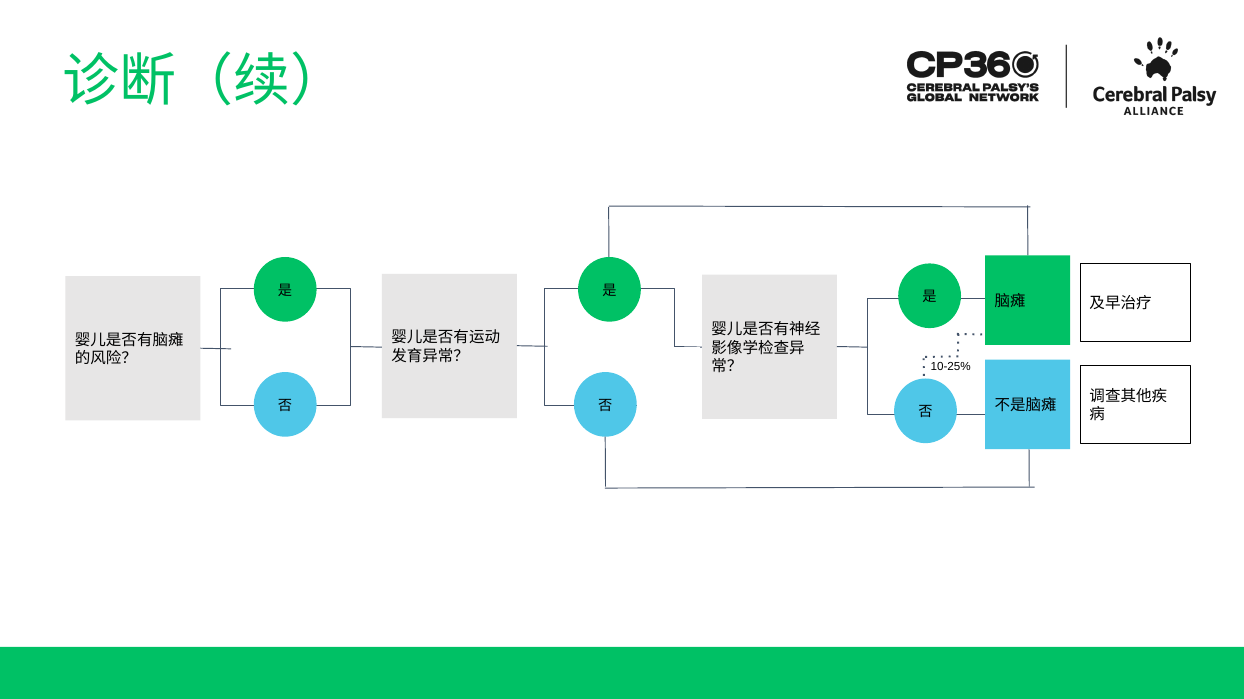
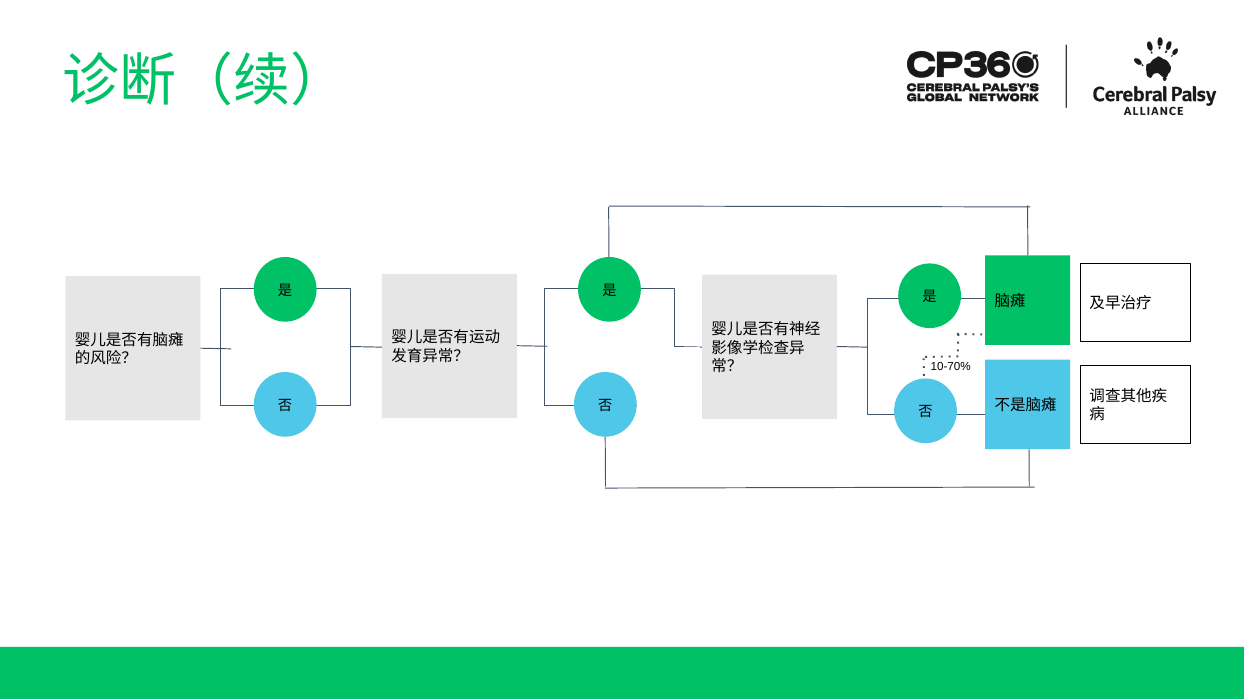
10-25%: 10-25% -> 10-70%
